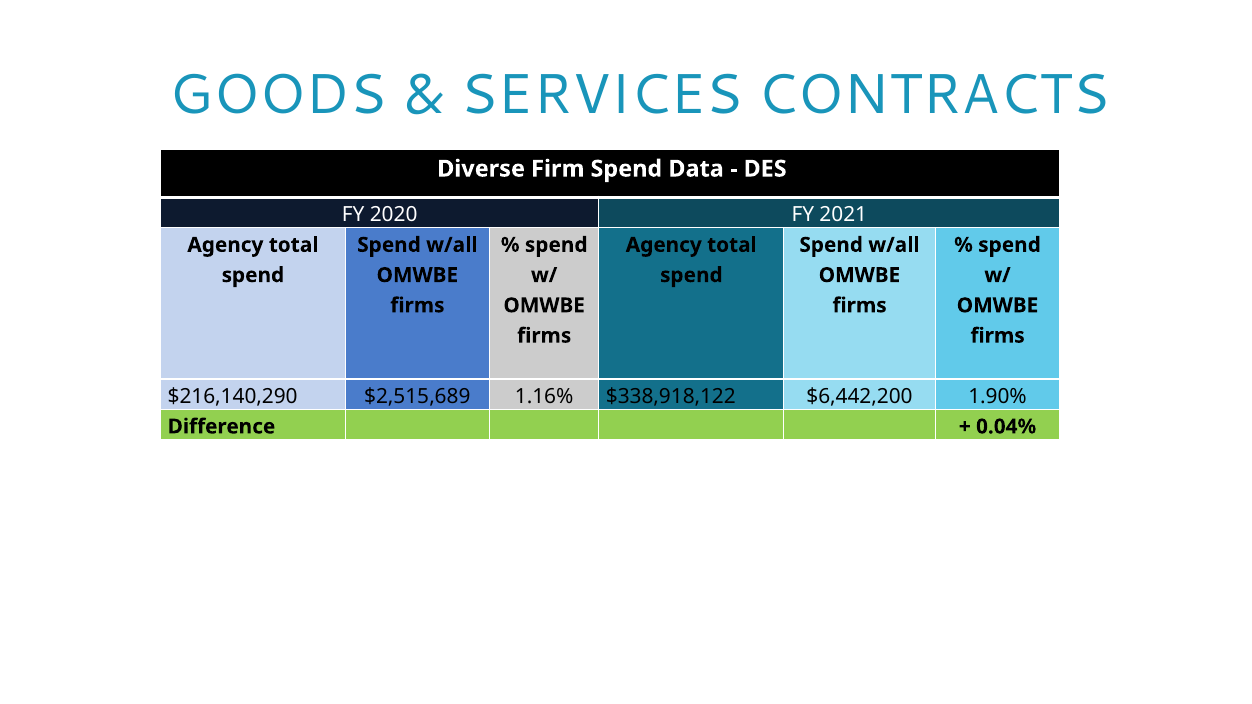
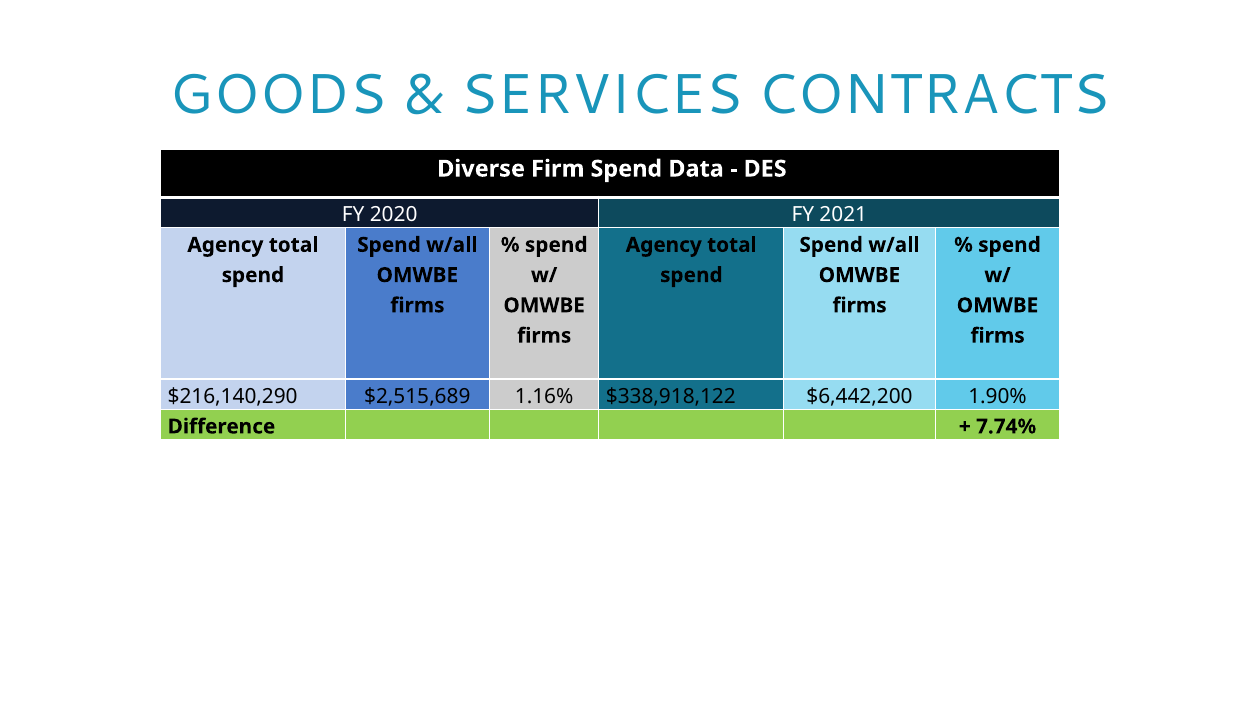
0.04%: 0.04% -> 7.74%
